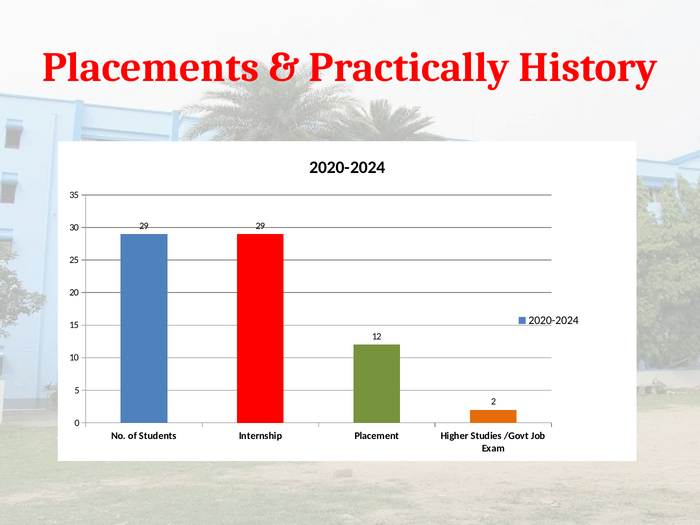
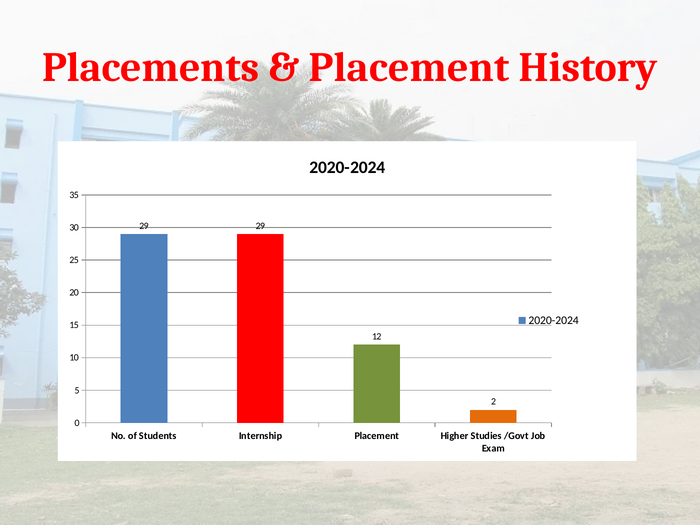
Practically at (409, 68): Practically -> Placement
